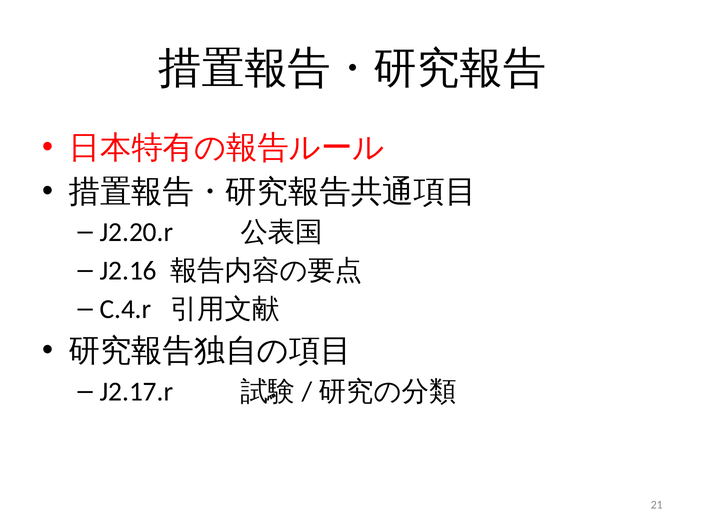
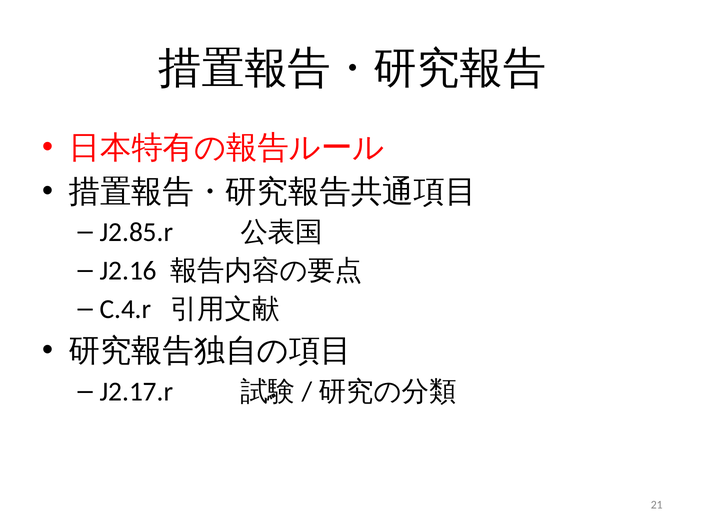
J2.20.r: J2.20.r -> J2.85.r
